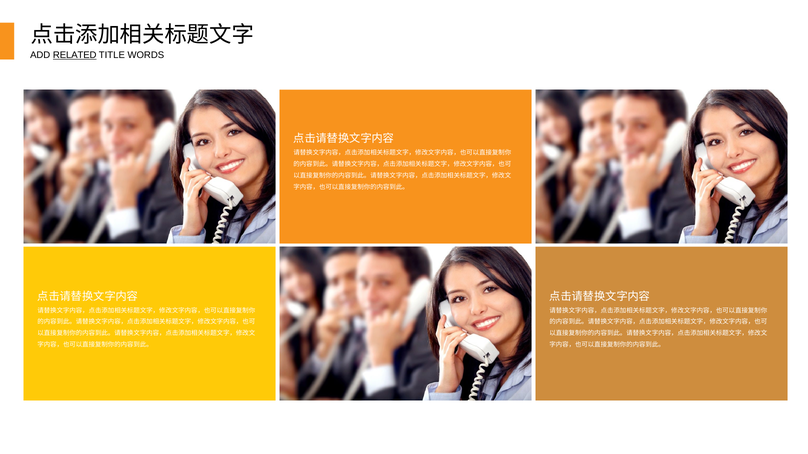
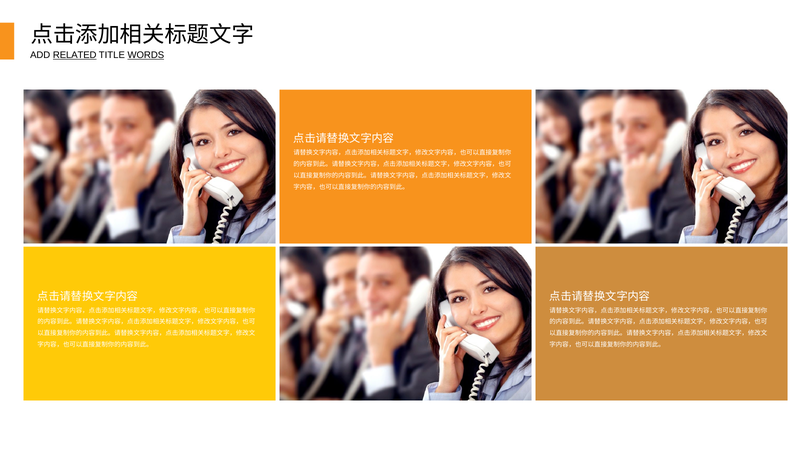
WORDS underline: none -> present
